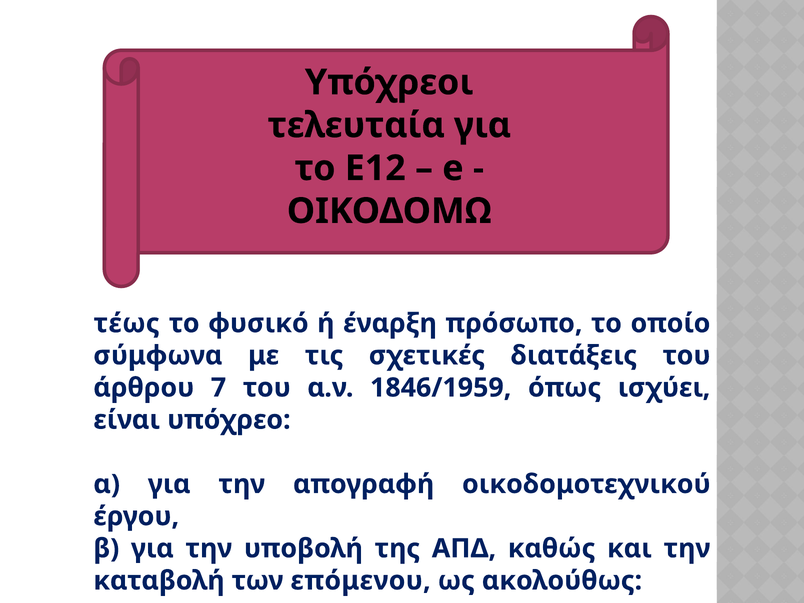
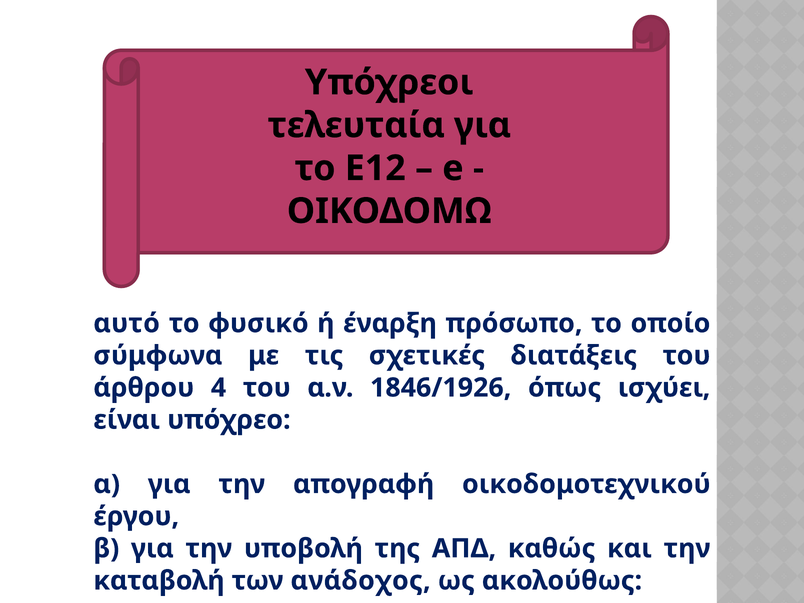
τέως: τέως -> αυτό
7: 7 -> 4
1846/1959: 1846/1959 -> 1846/1926
επόμενου: επόμενου -> ανάδοχος
